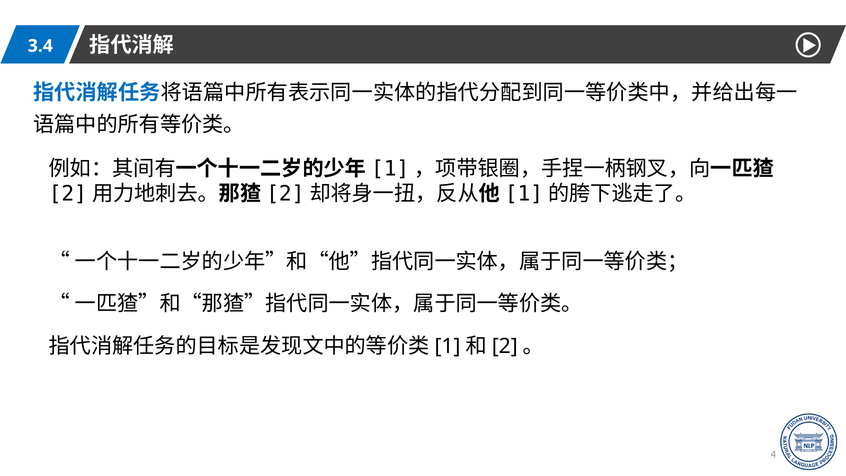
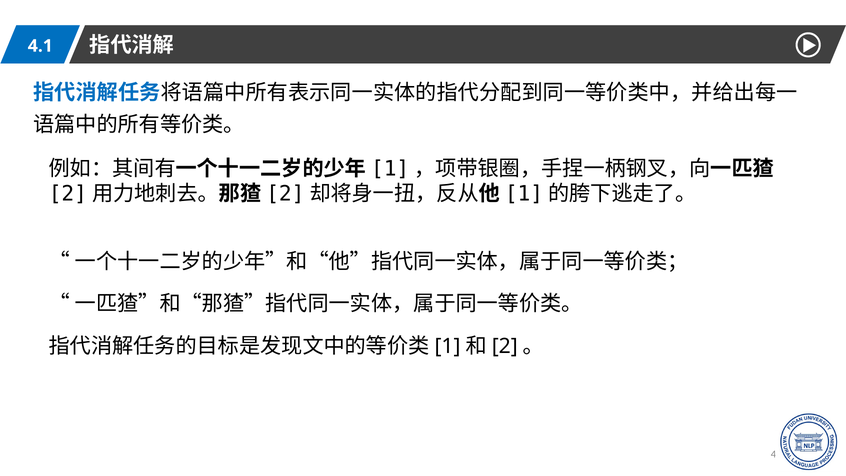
3.4: 3.4 -> 4.1
